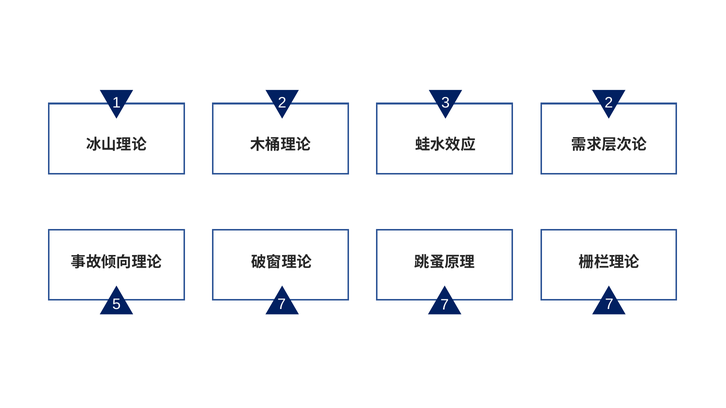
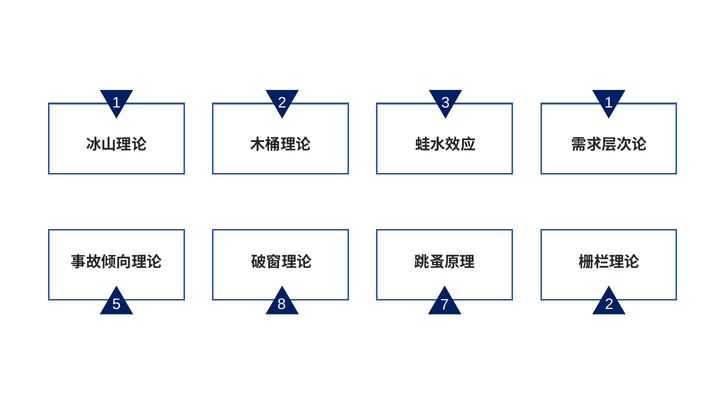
3 2: 2 -> 1
5 7: 7 -> 8
7 at (609, 305): 7 -> 2
